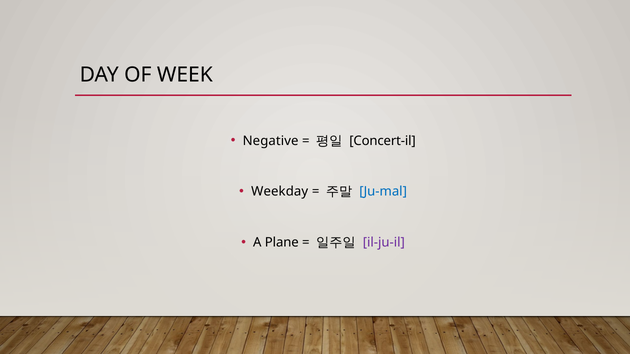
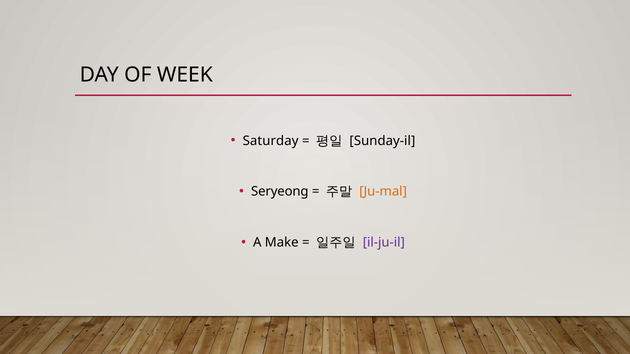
Negative: Negative -> Saturday
Concert-il: Concert-il -> Sunday-il
Weekday: Weekday -> Seryeong
Ju-mal colour: blue -> orange
Plane: Plane -> Make
